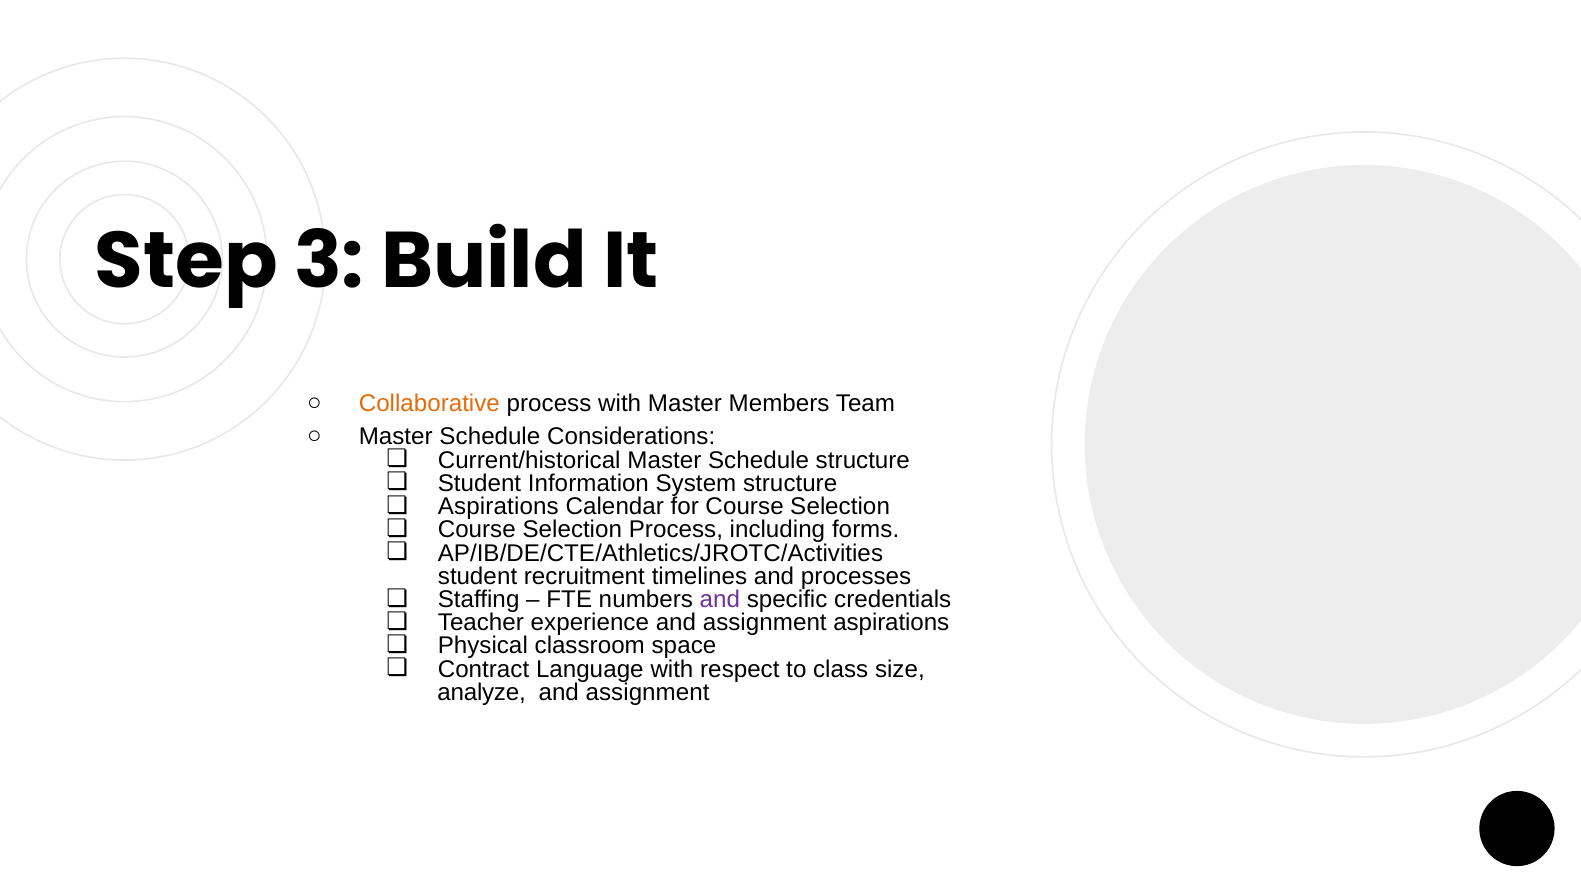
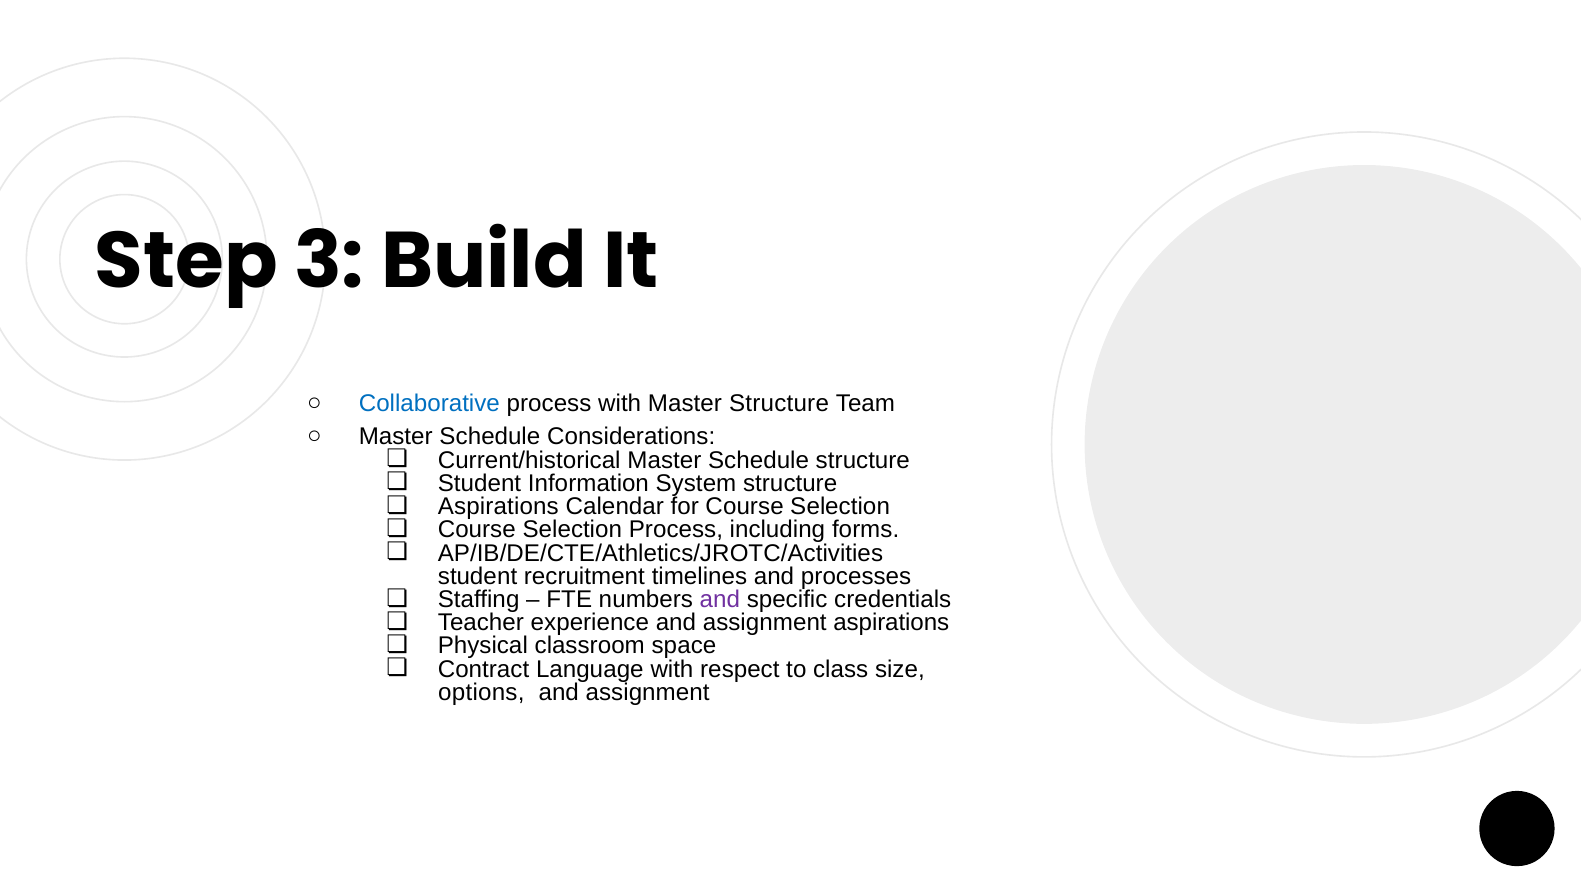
Collaborative colour: orange -> blue
Master Members: Members -> Structure
analyze: analyze -> options
